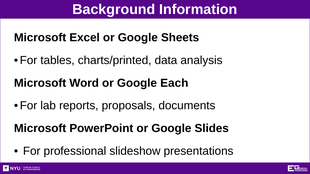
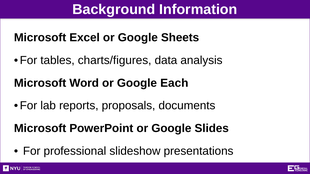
charts/printed: charts/printed -> charts/figures
